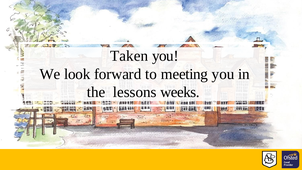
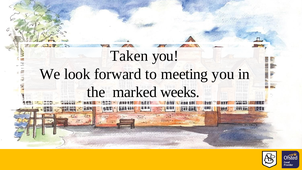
lessons: lessons -> marked
